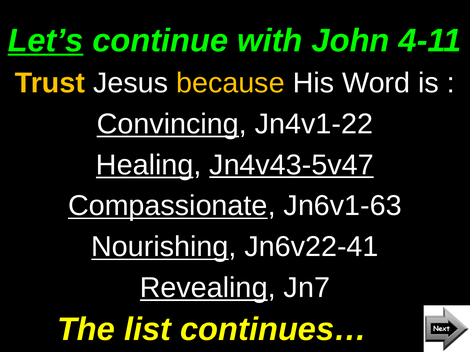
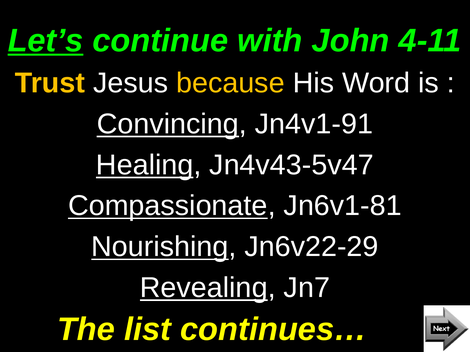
Jn4v1-22: Jn4v1-22 -> Jn4v1-91
Jn4v43-5v47 underline: present -> none
Jn6v1-63: Jn6v1-63 -> Jn6v1-81
Jn6v22-41: Jn6v22-41 -> Jn6v22-29
